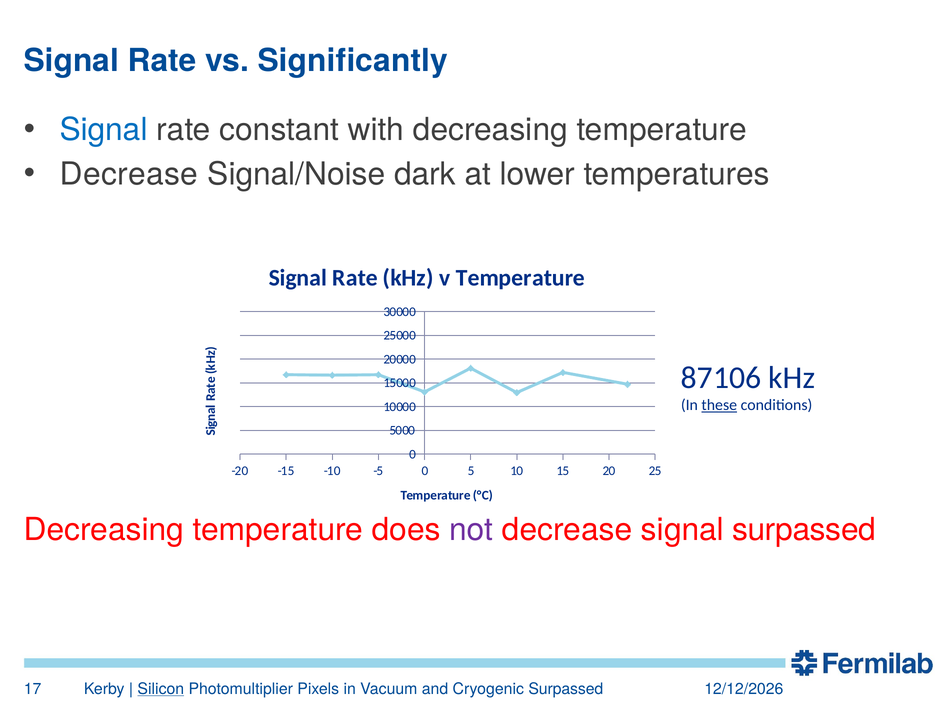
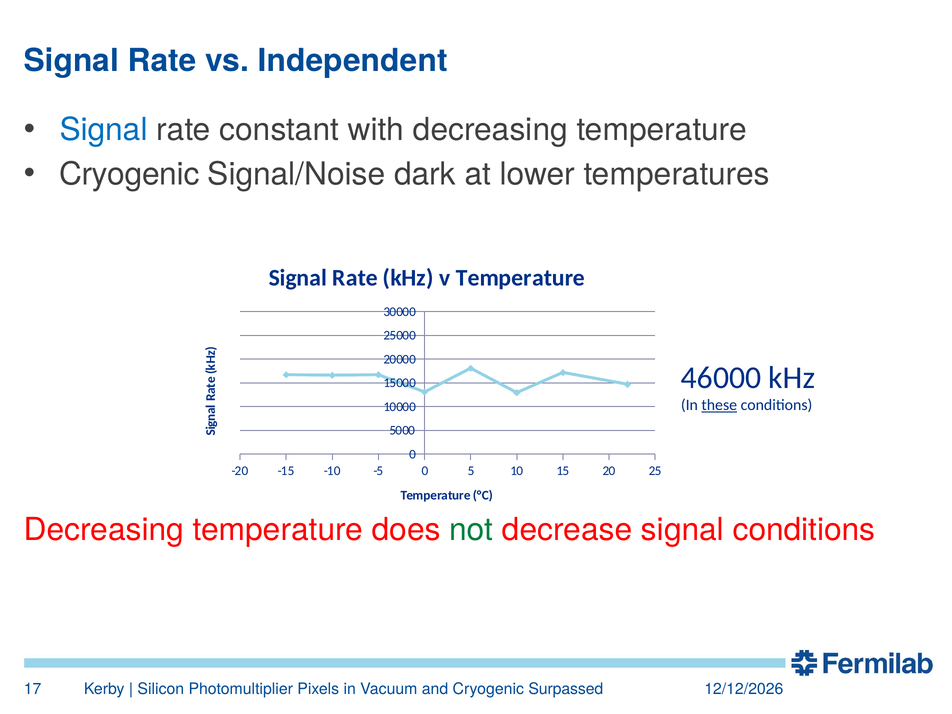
Significantly: Significantly -> Independent
Decrease at (129, 174): Decrease -> Cryogenic
87106: 87106 -> 46000
not colour: purple -> green
signal surpassed: surpassed -> conditions
Silicon underline: present -> none
